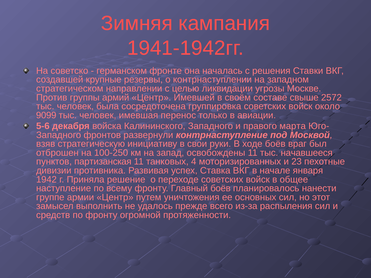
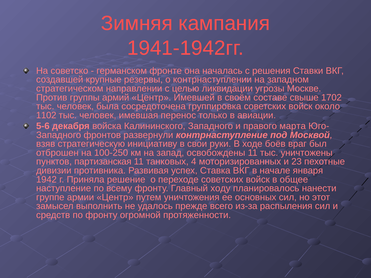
2572: 2572 -> 1702
9099: 9099 -> 1102
начавшееся: начавшееся -> уничтожены
Главный боёв: боёв -> ходу
